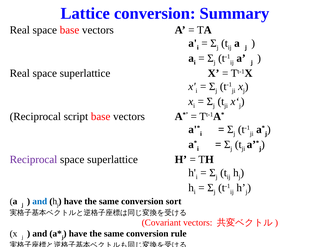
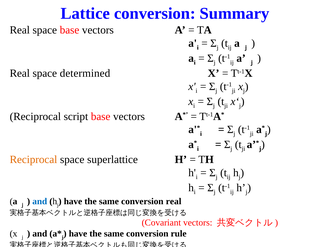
Real space superlattice: superlattice -> determined
Reciprocal at (33, 160) colour: purple -> orange
conversion sort: sort -> real
